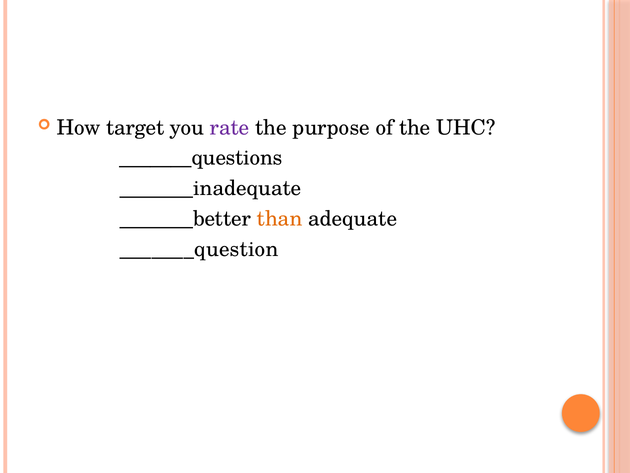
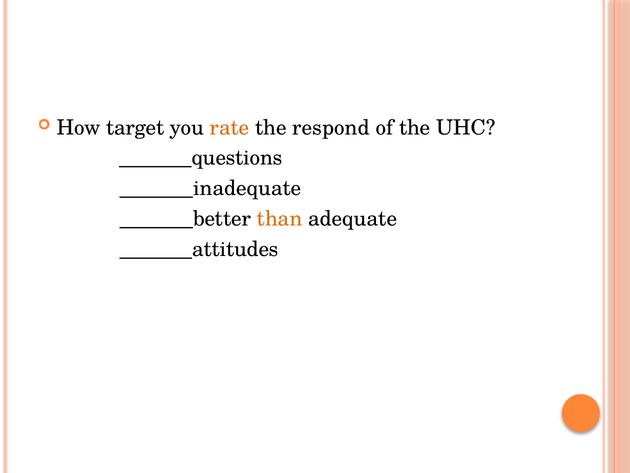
rate colour: purple -> orange
purpose: purpose -> respond
_______question: _______question -> _______attitudes
